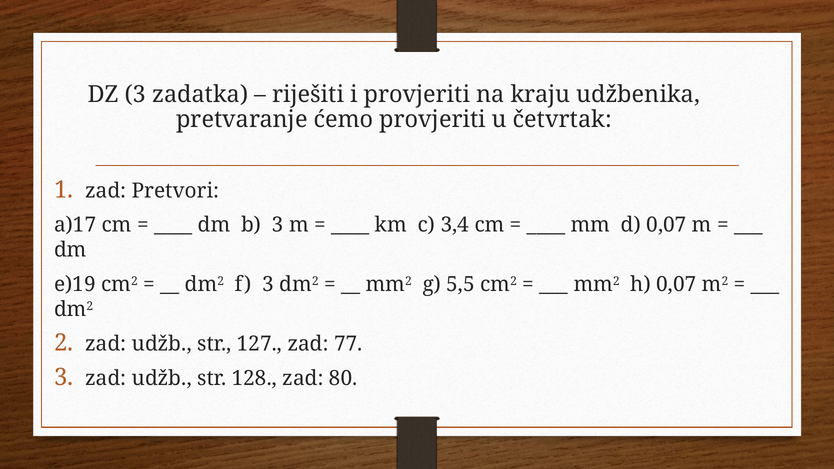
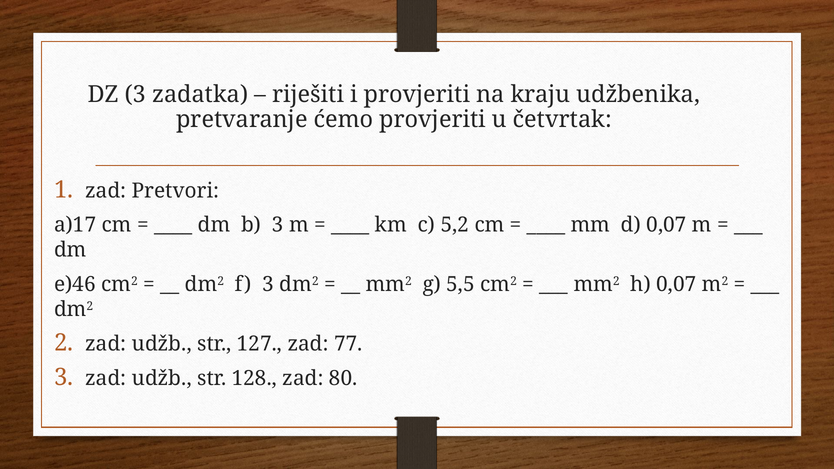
3,4: 3,4 -> 5,2
e)19: e)19 -> e)46
